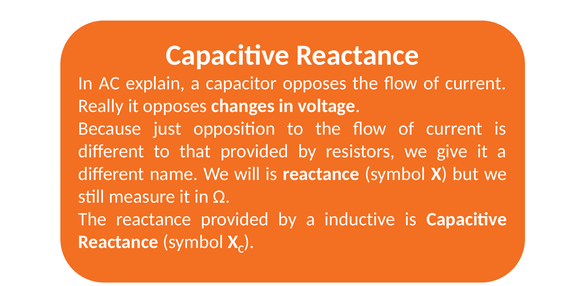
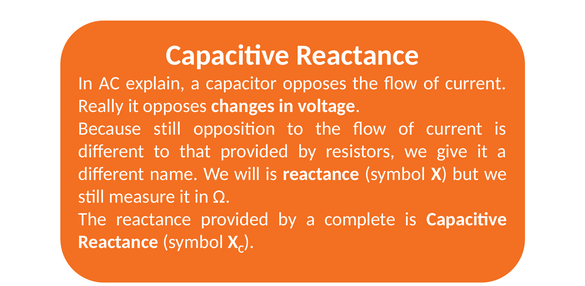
Because just: just -> still
inductive: inductive -> complete
